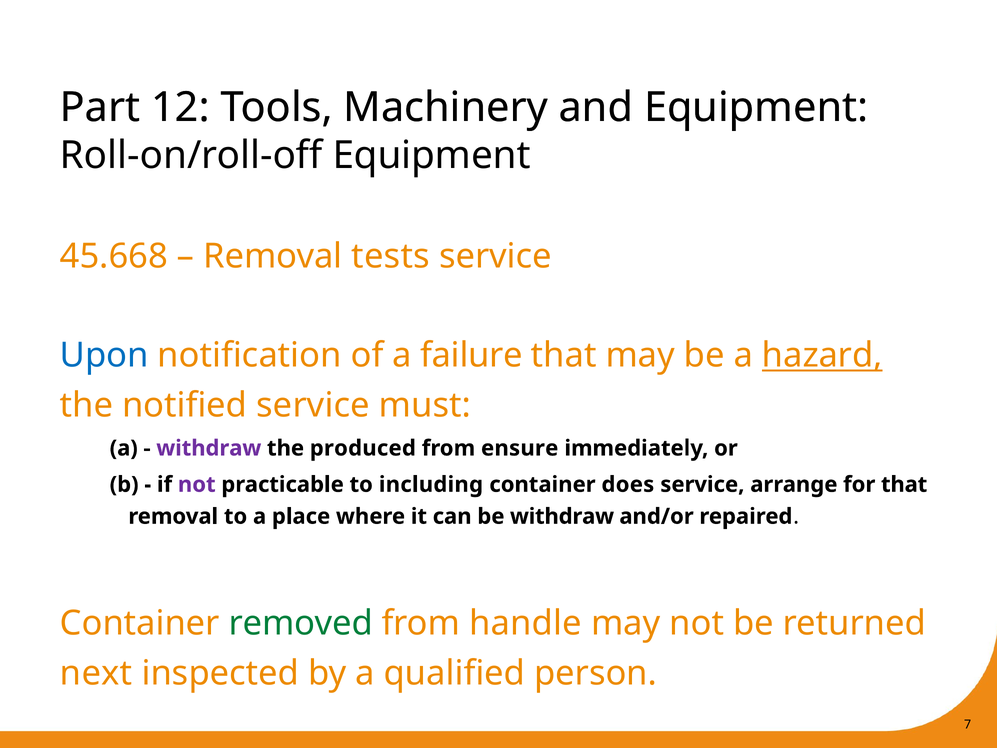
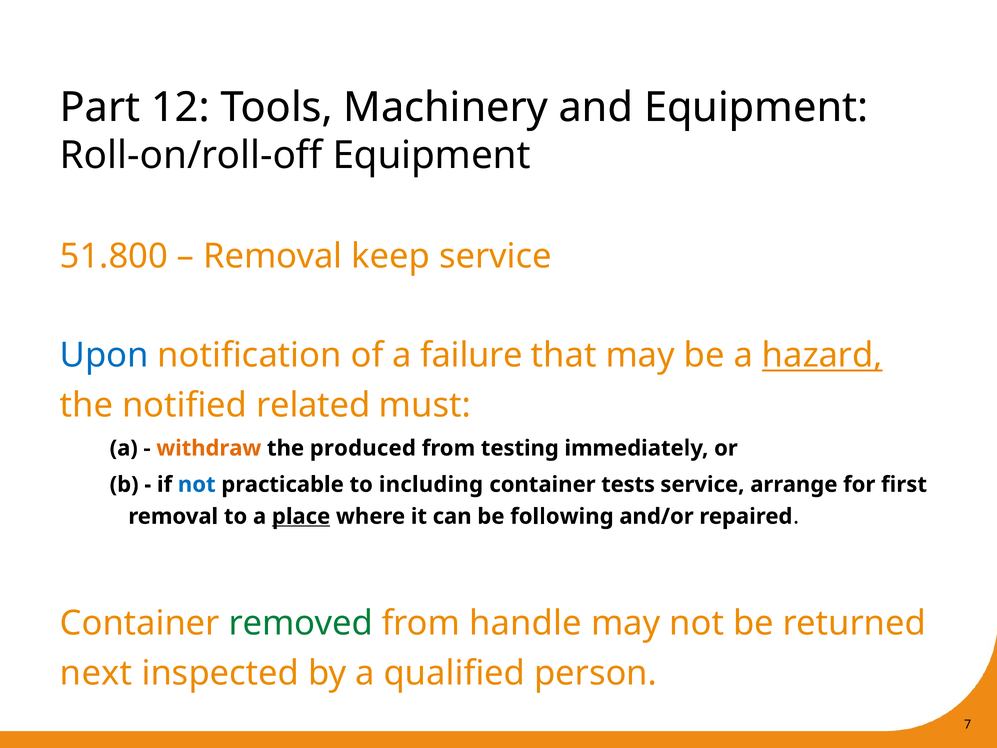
45.668: 45.668 -> 51.800
tests: tests -> keep
notified service: service -> related
withdraw at (209, 448) colour: purple -> orange
ensure: ensure -> testing
not at (197, 484) colour: purple -> blue
does: does -> tests
for that: that -> first
place underline: none -> present
be withdraw: withdraw -> following
